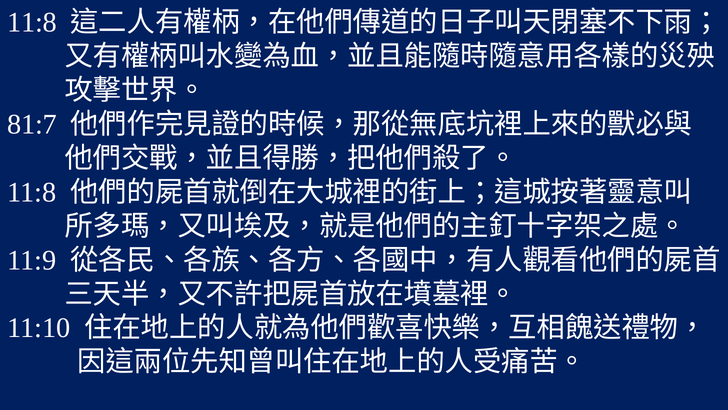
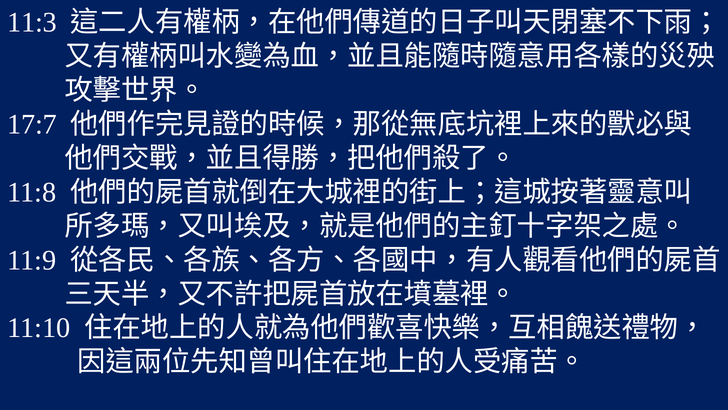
11:8 at (32, 23): 11:8 -> 11:3
81:7: 81:7 -> 17:7
